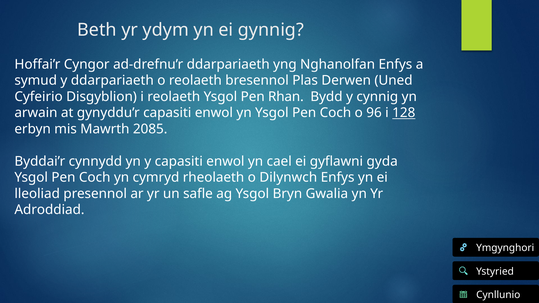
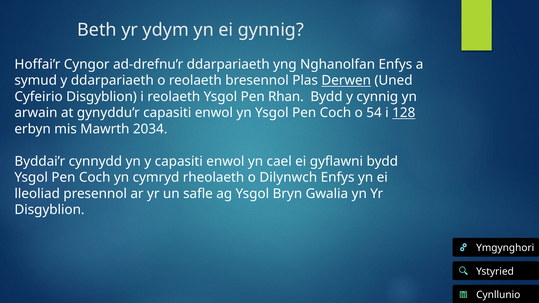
Derwen underline: none -> present
96: 96 -> 54
2085: 2085 -> 2034
gyflawni gyda: gyda -> bydd
Adroddiad at (49, 210): Adroddiad -> Disgyblion
